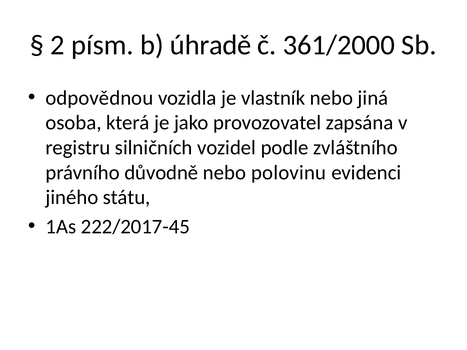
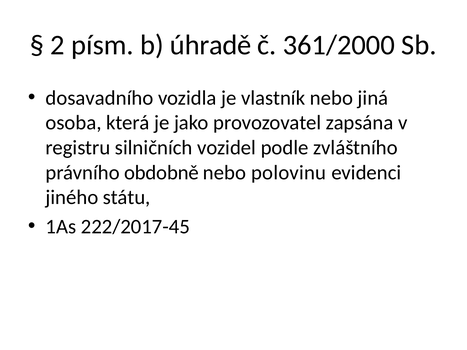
odpovědnou: odpovědnou -> dosavadního
důvodně: důvodně -> obdobně
